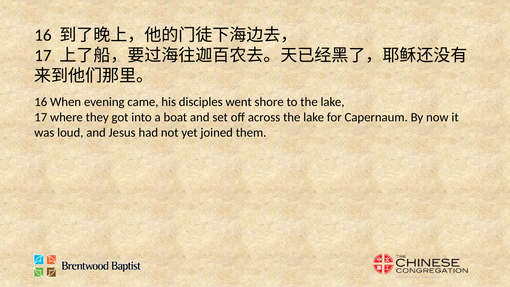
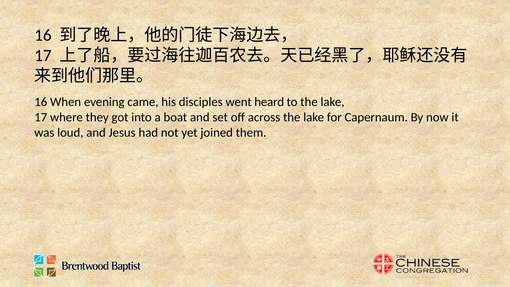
shore: shore -> heard
